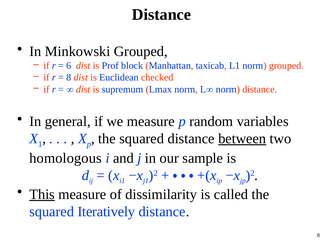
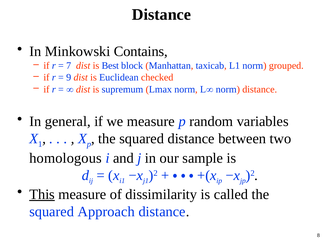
Minkowski Grouped: Grouped -> Contains
6: 6 -> 7
Prof: Prof -> Best
8 at (69, 78): 8 -> 9
between underline: present -> none
Iteratively: Iteratively -> Approach
